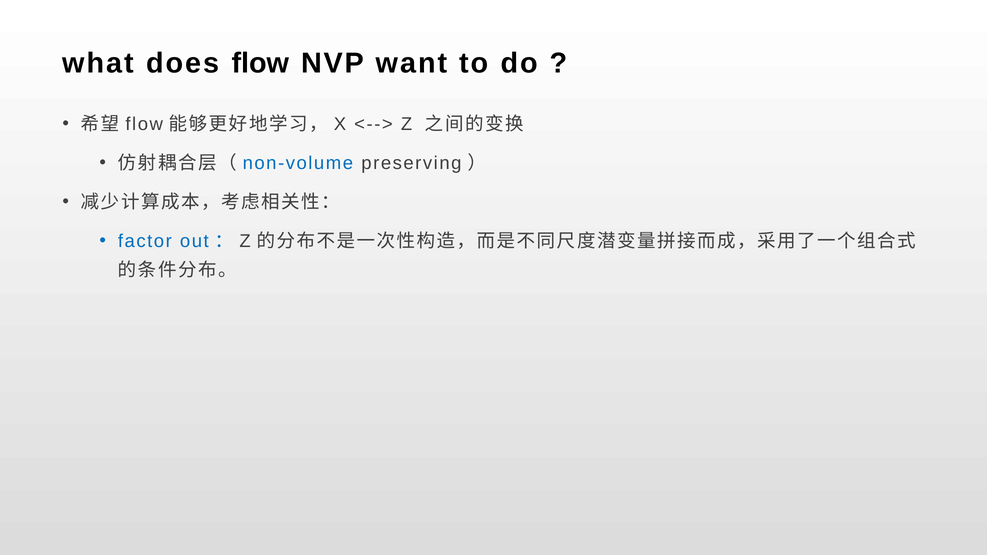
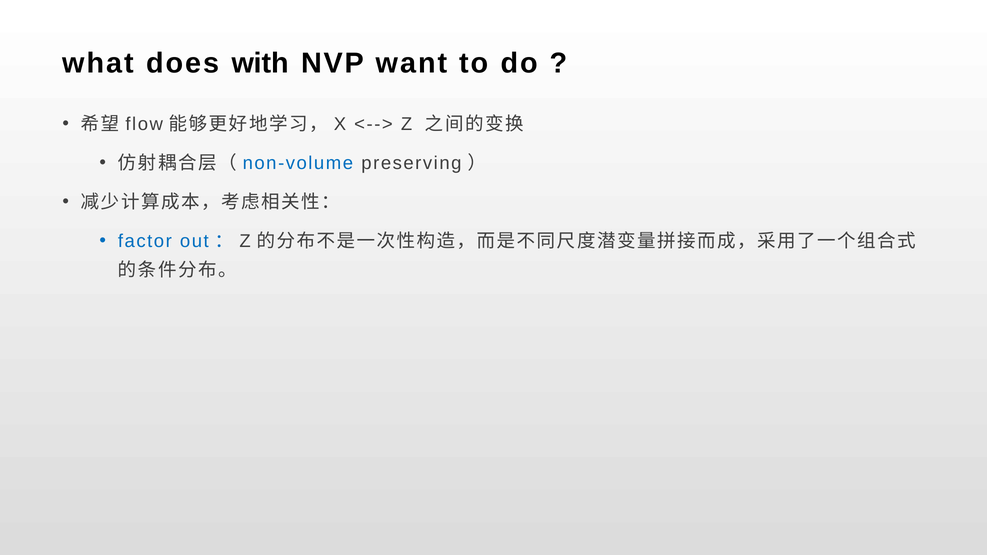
does flow: flow -> with
